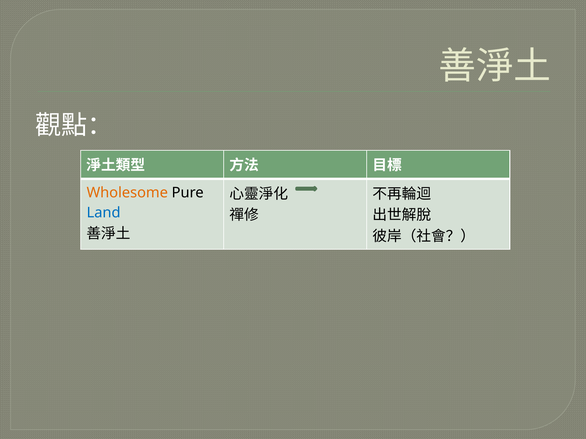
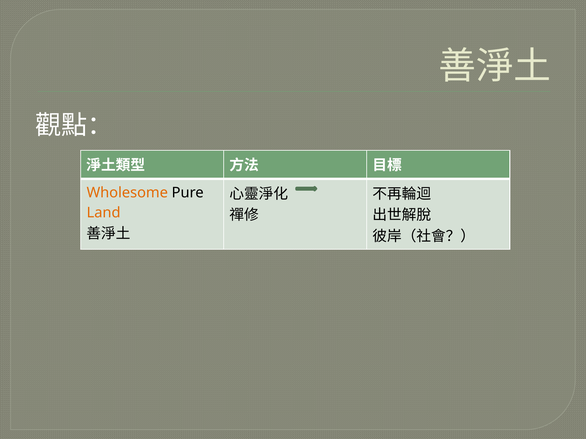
Land colour: blue -> orange
